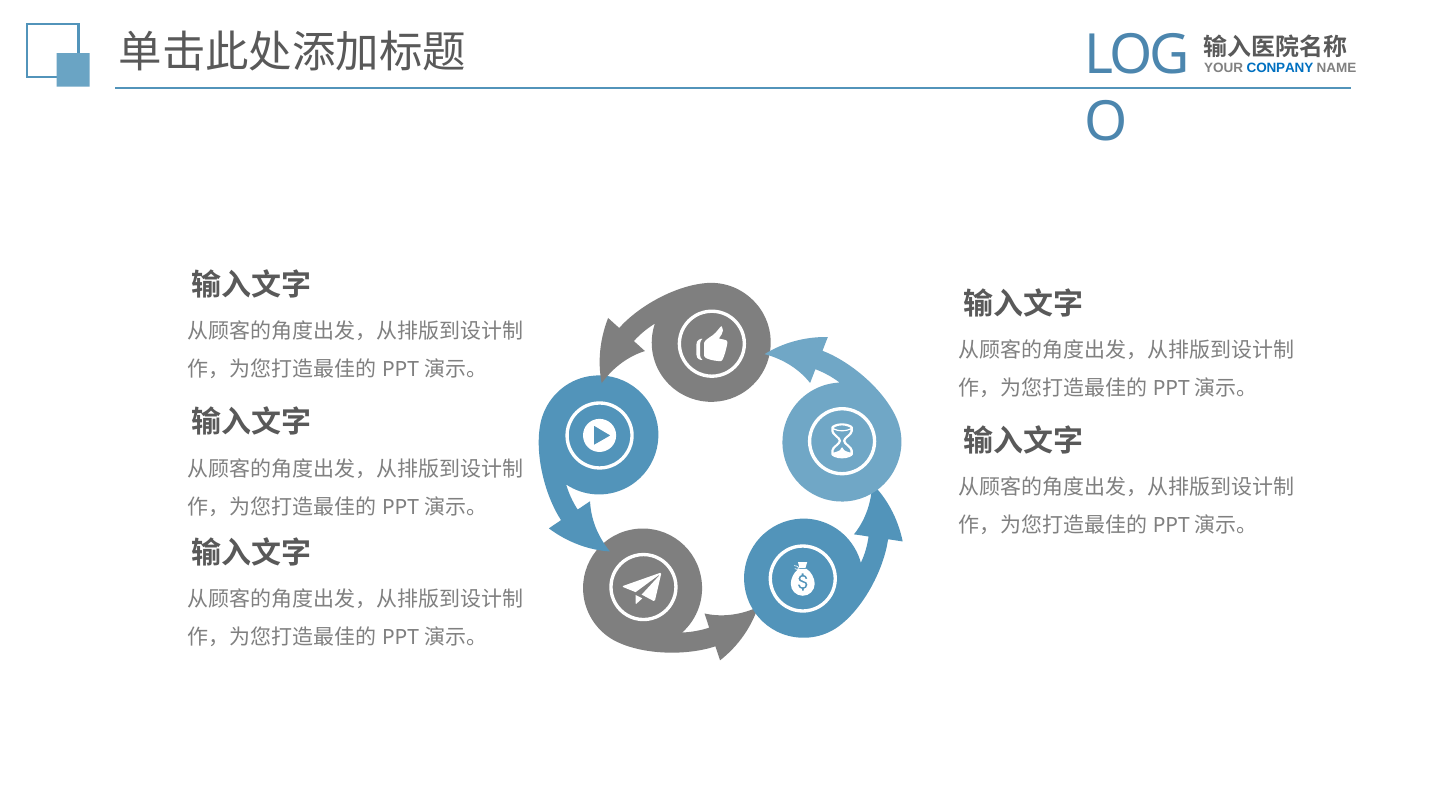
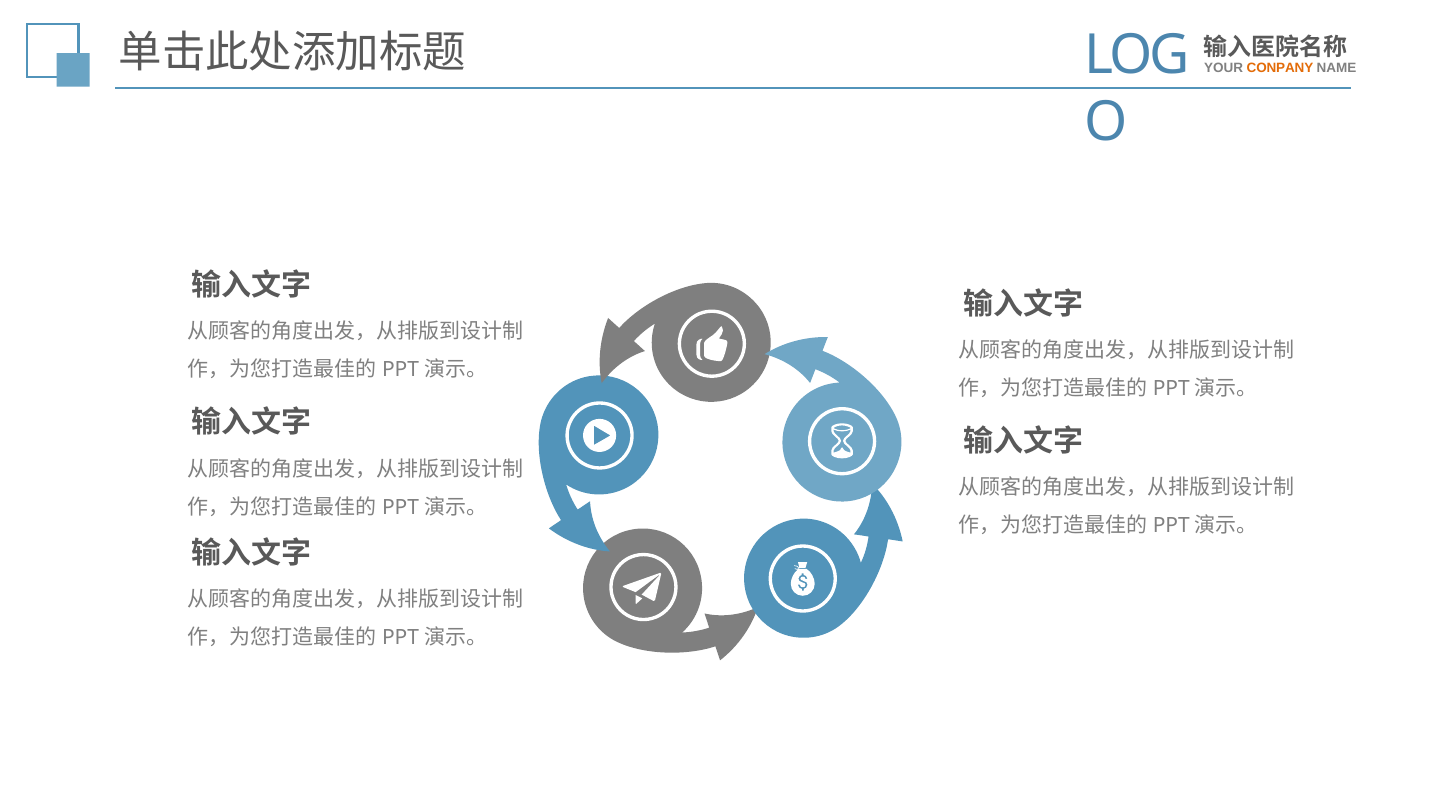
CONPANY colour: blue -> orange
